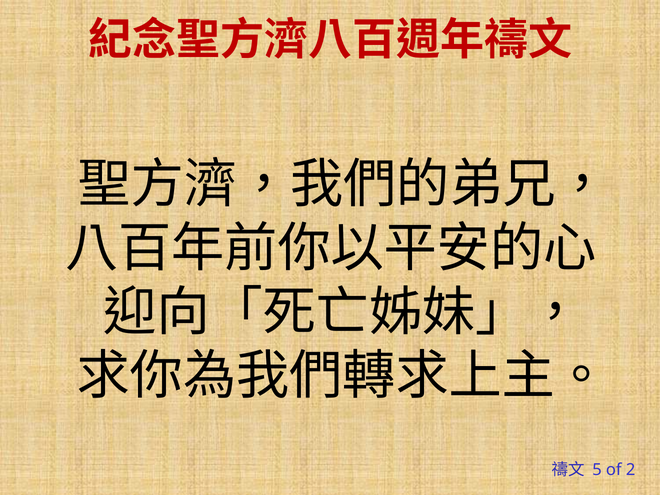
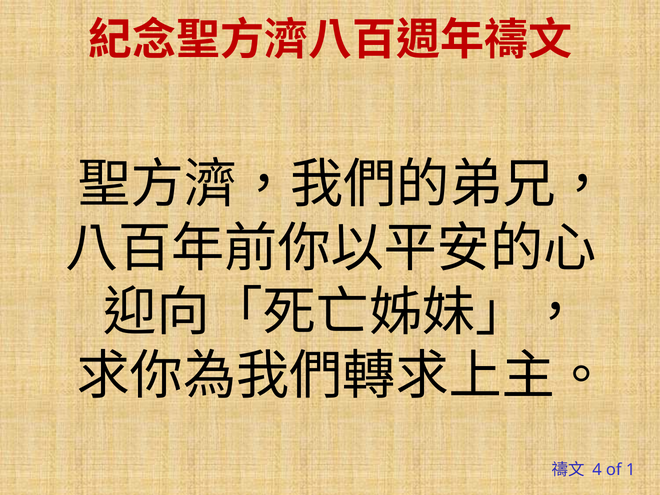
5: 5 -> 4
2: 2 -> 1
